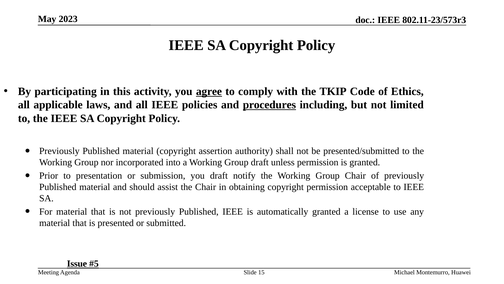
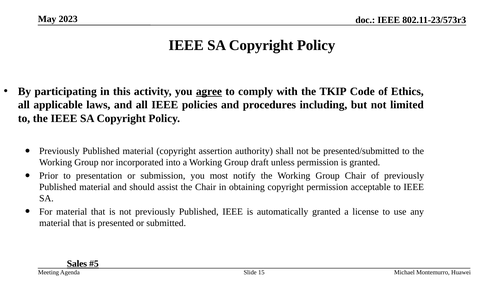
procedures underline: present -> none
you draft: draft -> most
Issue: Issue -> Sales
